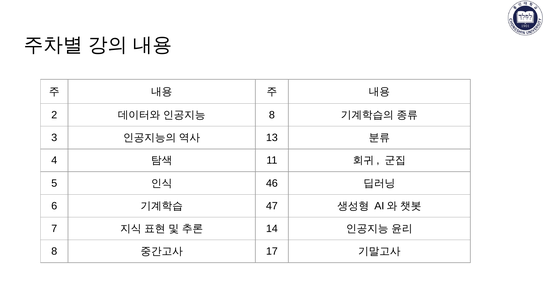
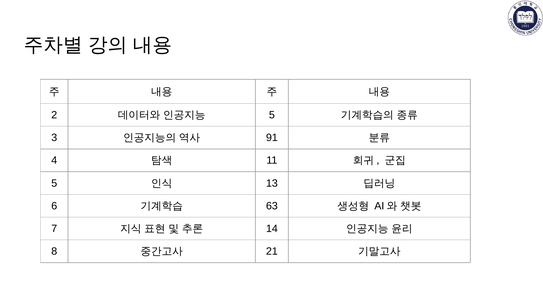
8 at (272, 115): 8 -> 5
13: 13 -> 91
46: 46 -> 13
47: 47 -> 63
17: 17 -> 21
